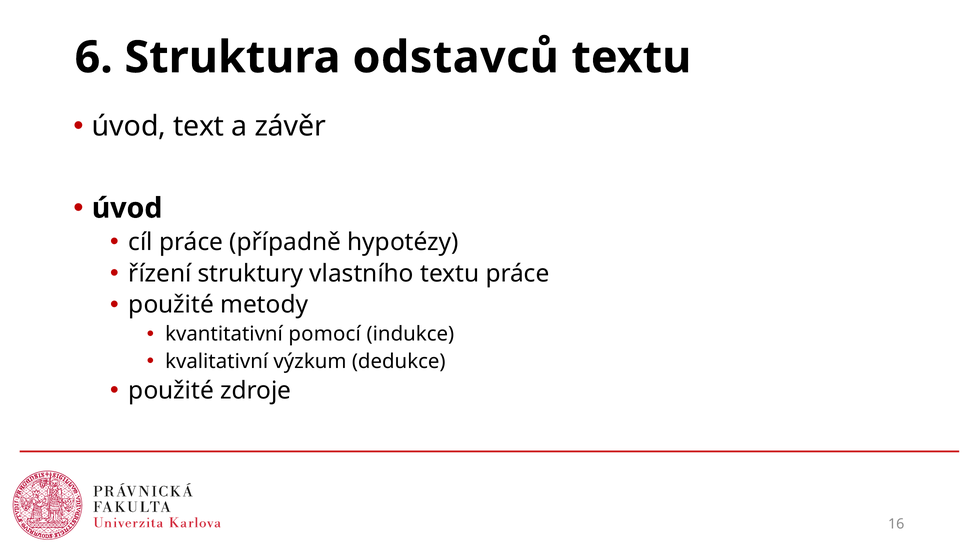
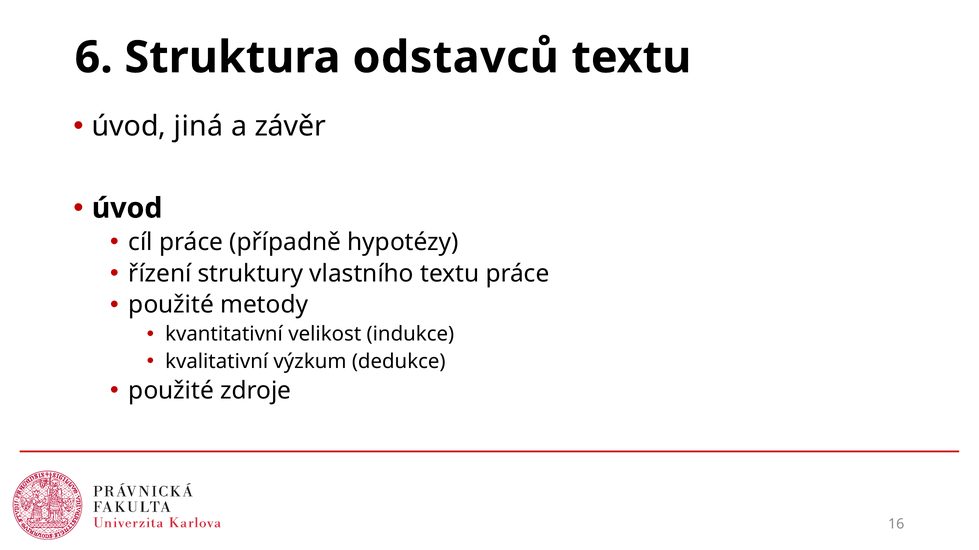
text: text -> jiná
pomocí: pomocí -> velikost
